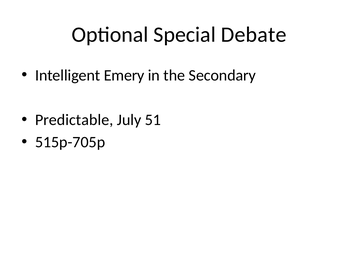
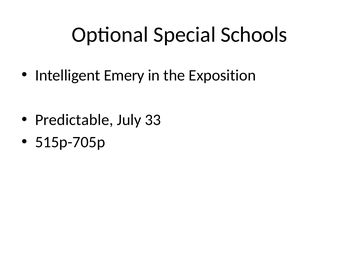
Debate: Debate -> Schools
Secondary: Secondary -> Exposition
51: 51 -> 33
